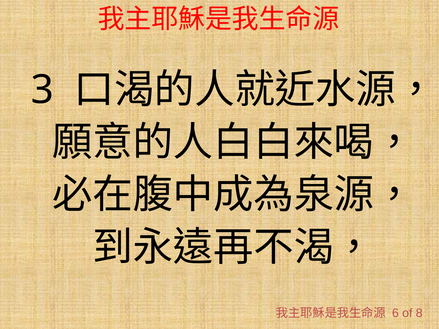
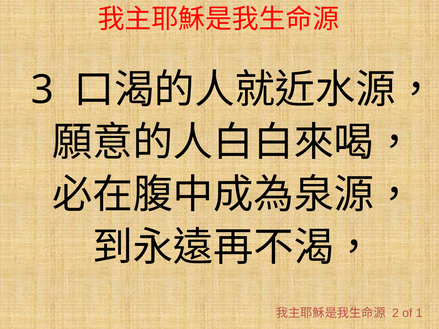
6: 6 -> 2
8: 8 -> 1
